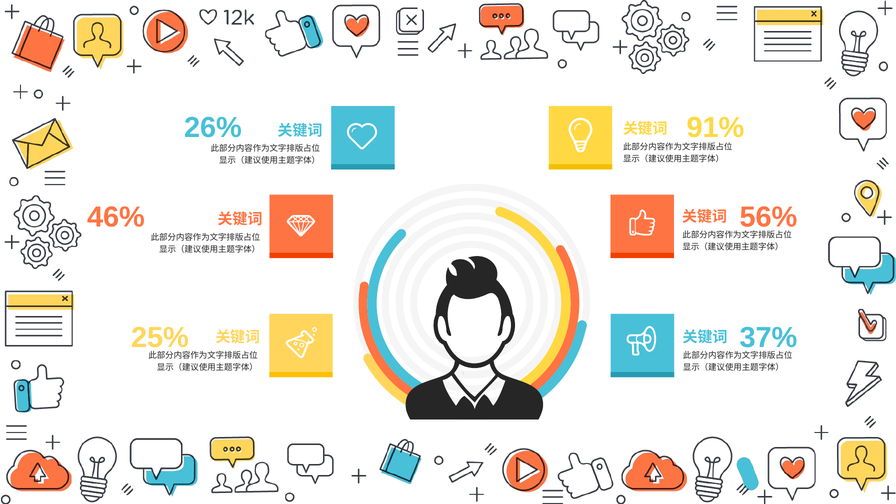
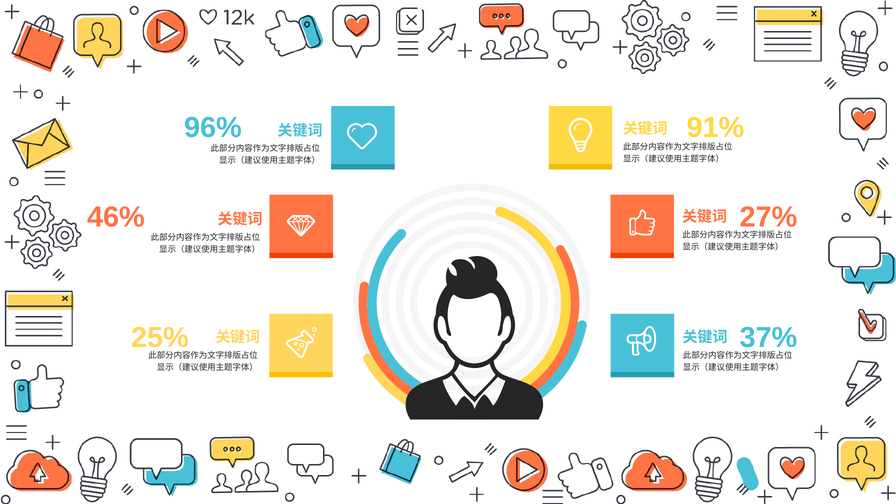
26%: 26% -> 96%
56%: 56% -> 27%
